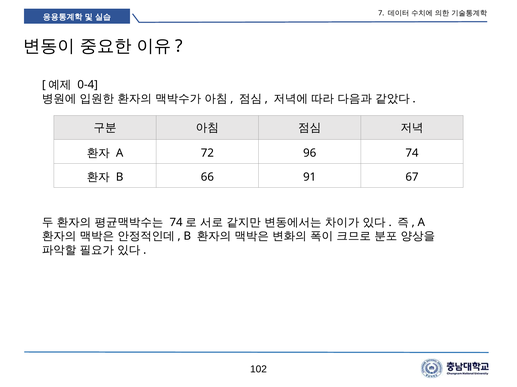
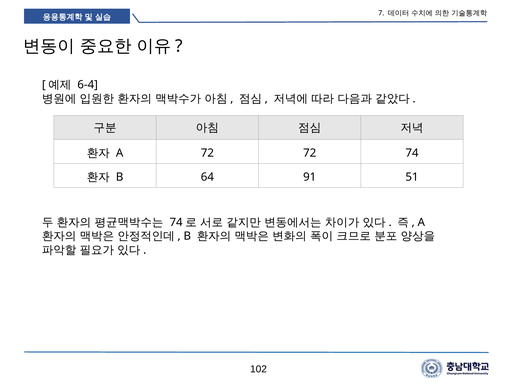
0-4: 0-4 -> 6-4
72 96: 96 -> 72
66: 66 -> 64
67: 67 -> 51
